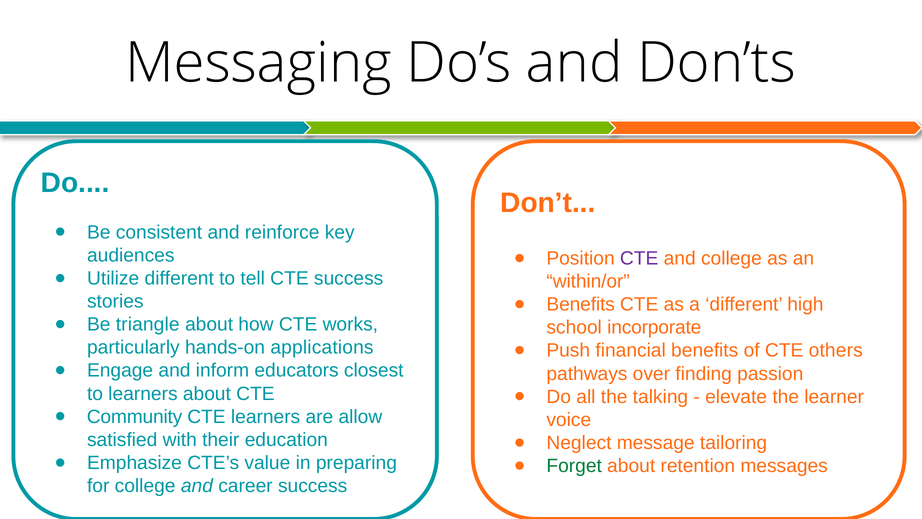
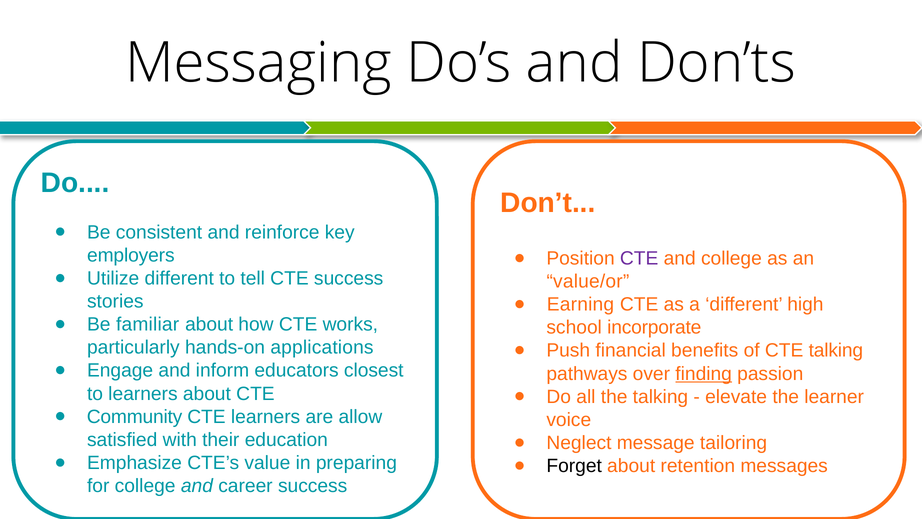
audiences: audiences -> employers
within/or: within/or -> value/or
Benefits at (581, 304): Benefits -> Earning
triangle: triangle -> familiar
CTE others: others -> talking
finding underline: none -> present
Forget colour: green -> black
